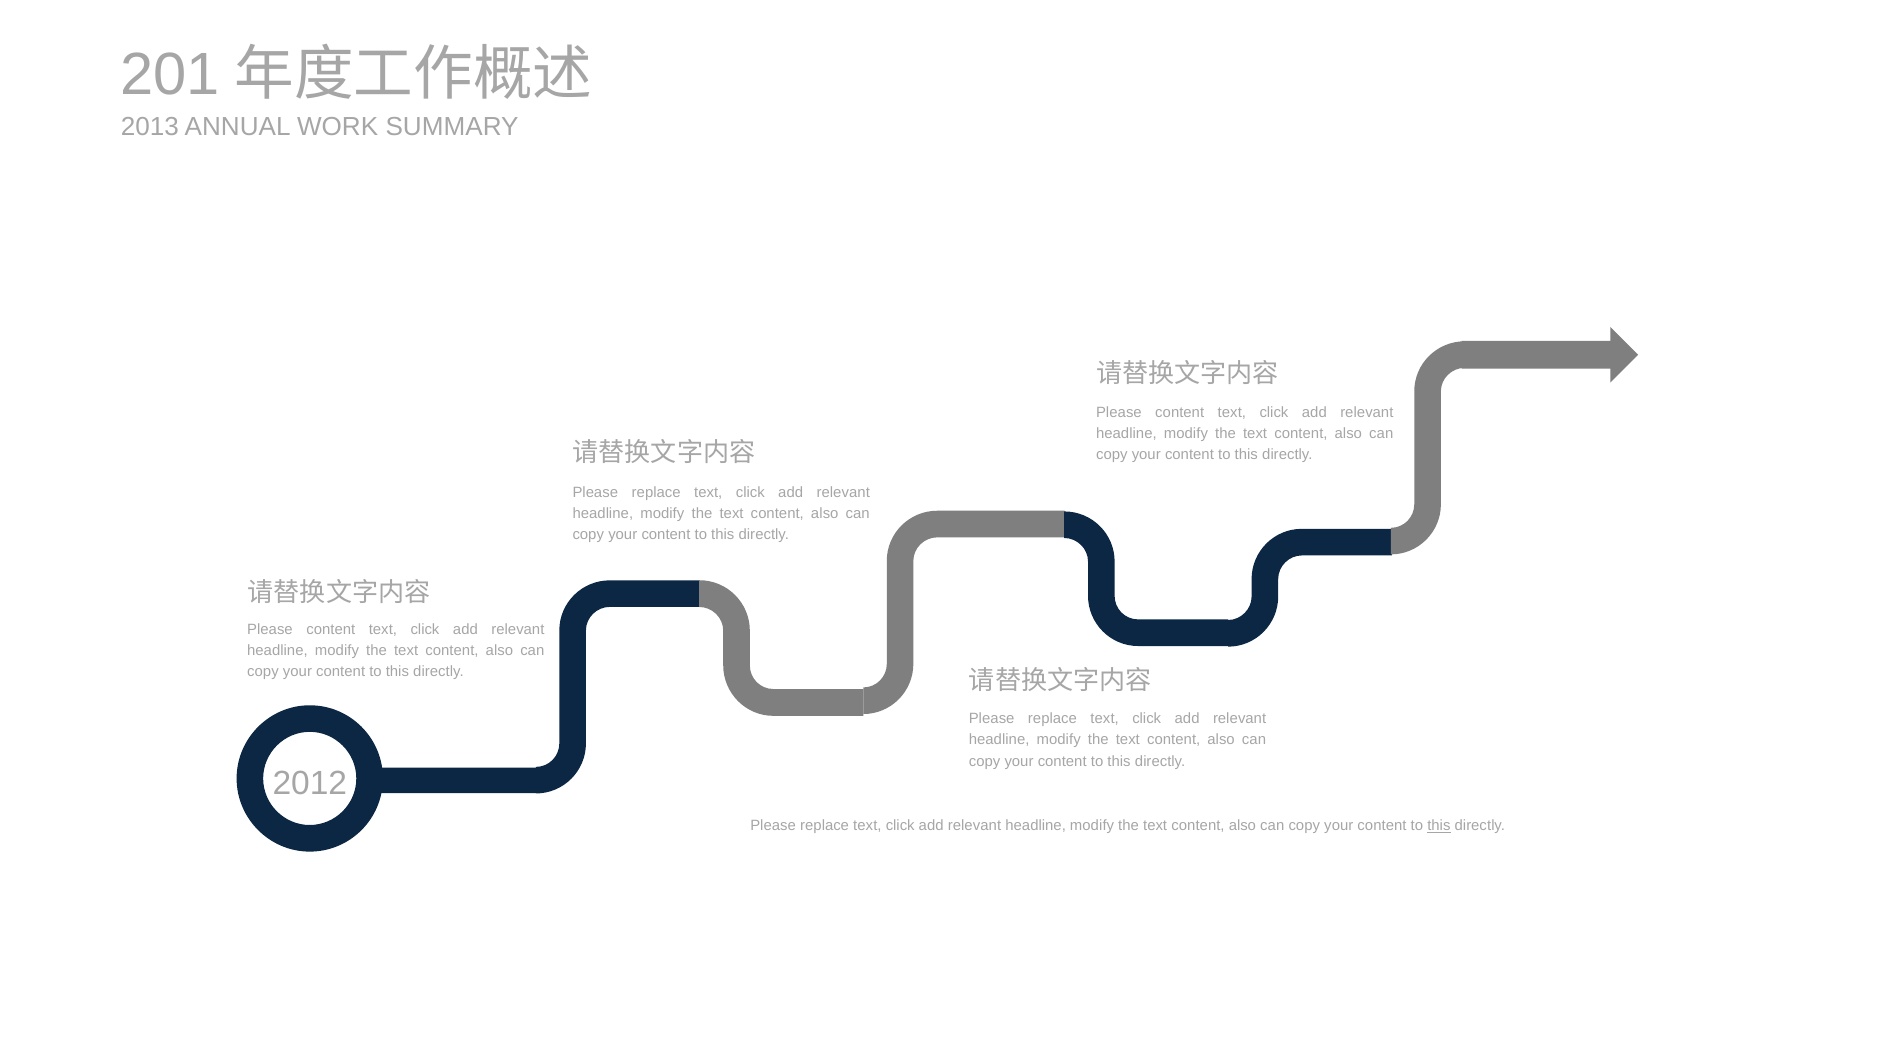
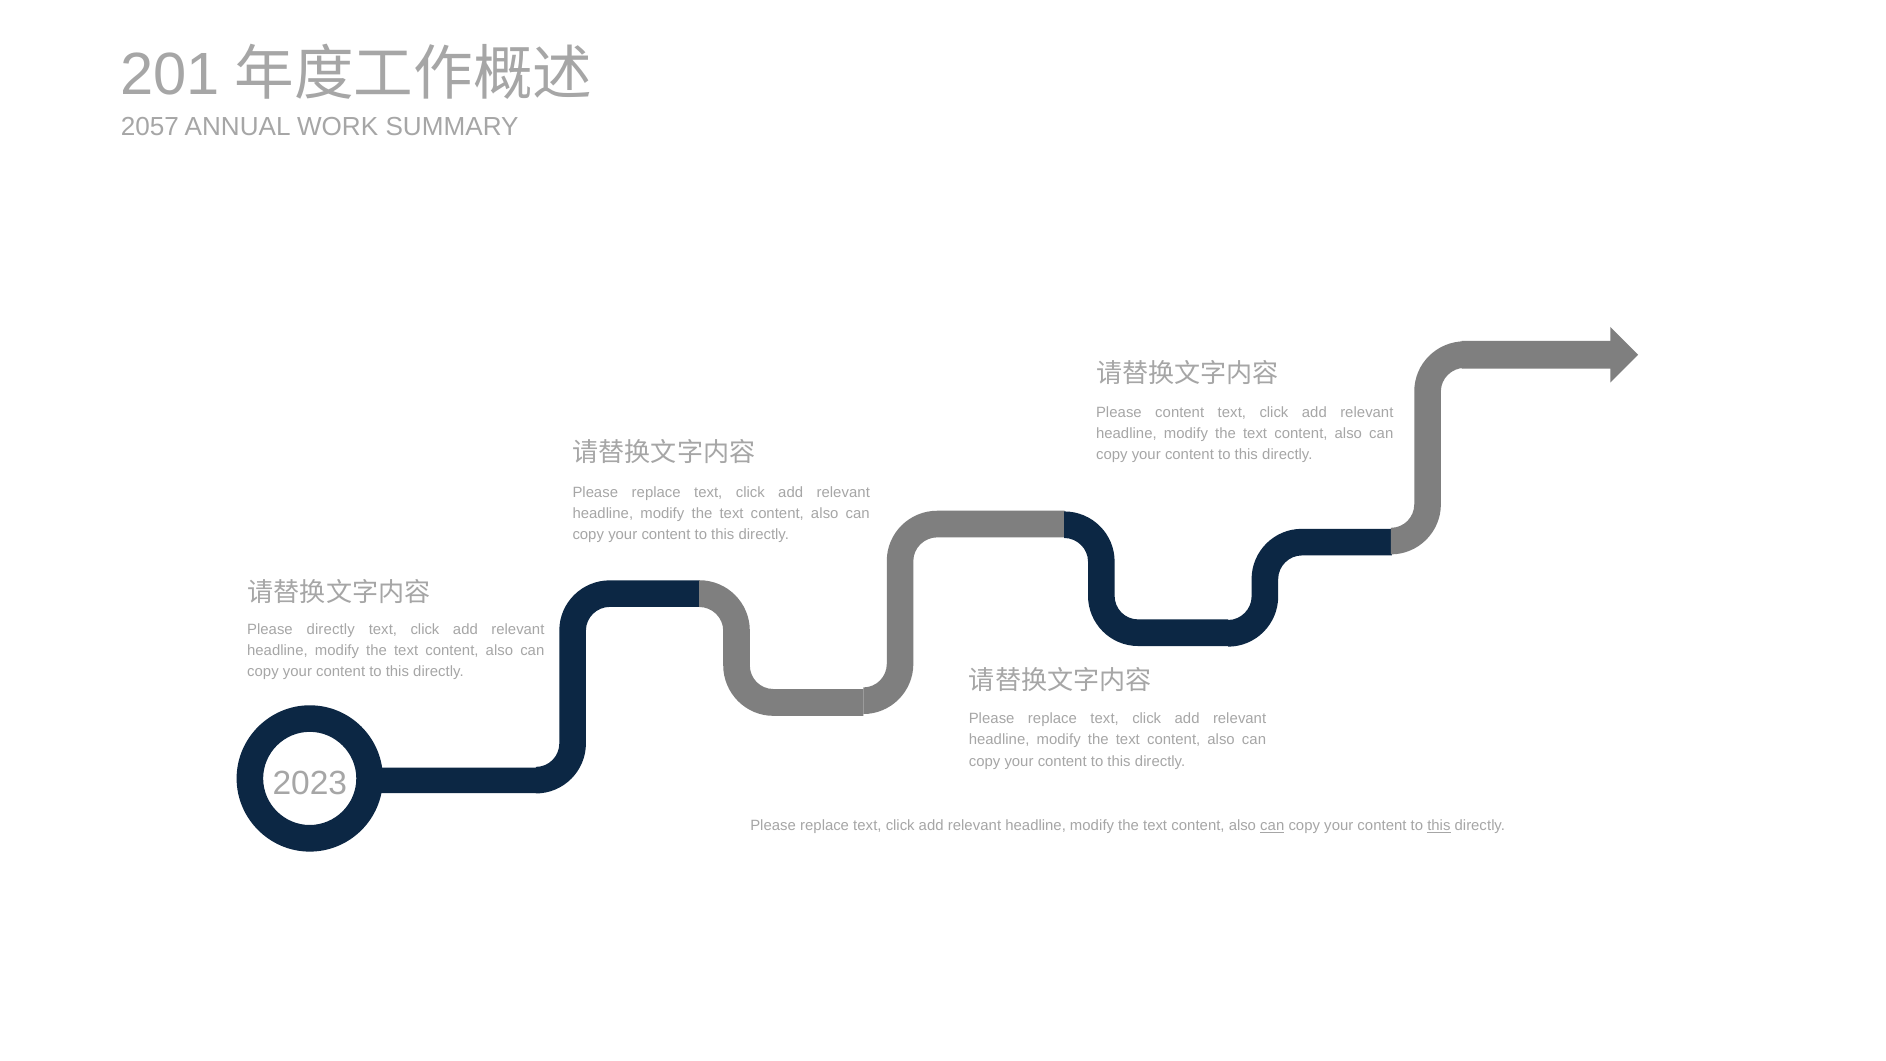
2013: 2013 -> 2057
content at (331, 629): content -> directly
2012: 2012 -> 2023
can at (1272, 826) underline: none -> present
